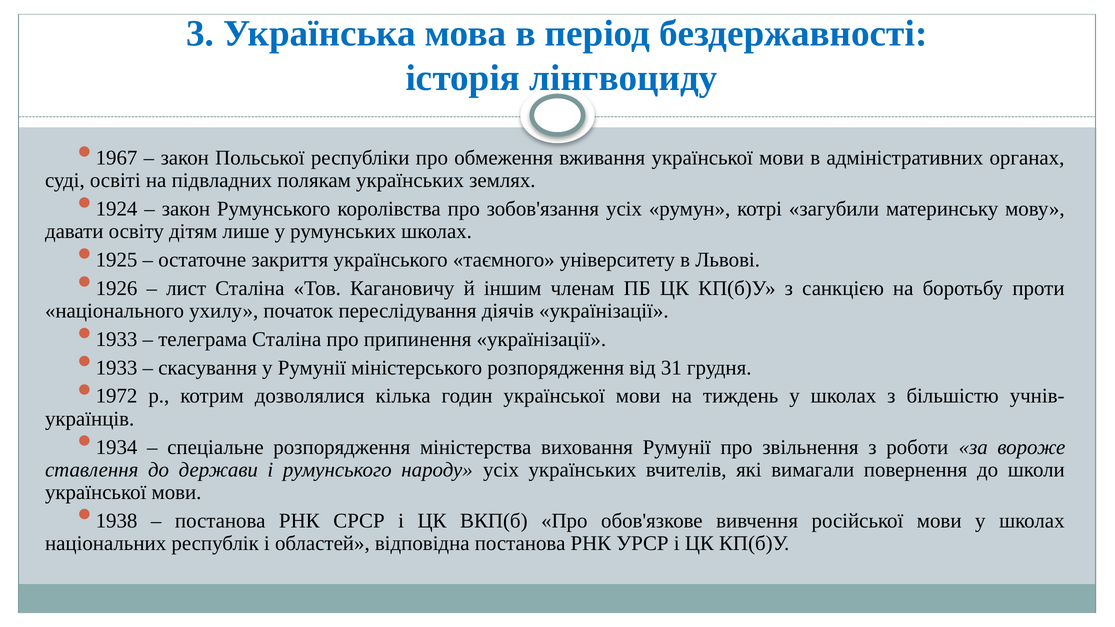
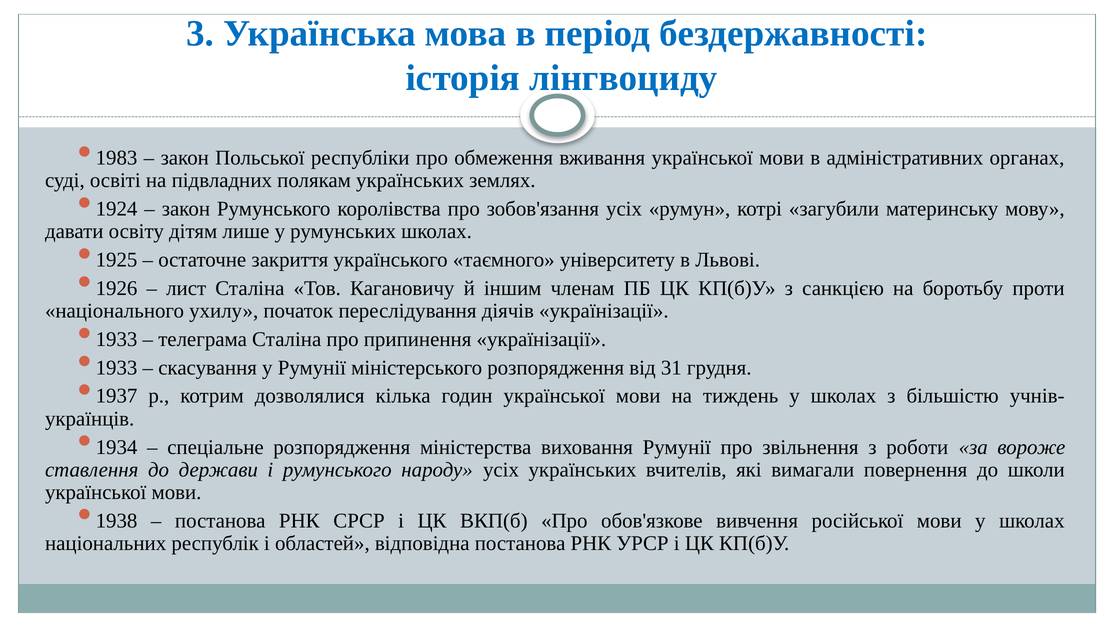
1967: 1967 -> 1983
1972: 1972 -> 1937
